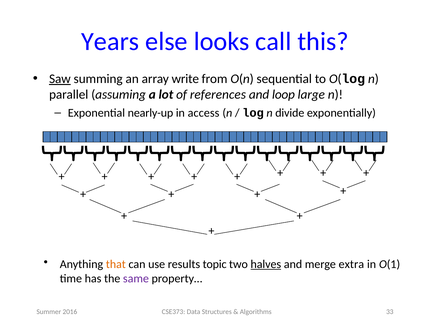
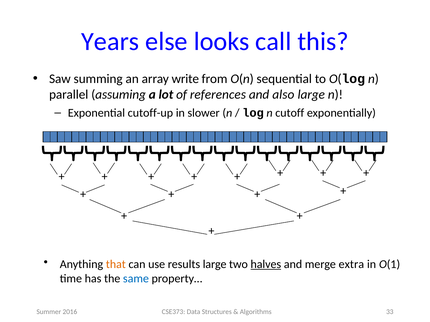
Saw underline: present -> none
loop: loop -> also
nearly-up: nearly-up -> cutoff-up
access: access -> slower
divide: divide -> cutoff
results topic: topic -> large
same colour: purple -> blue
